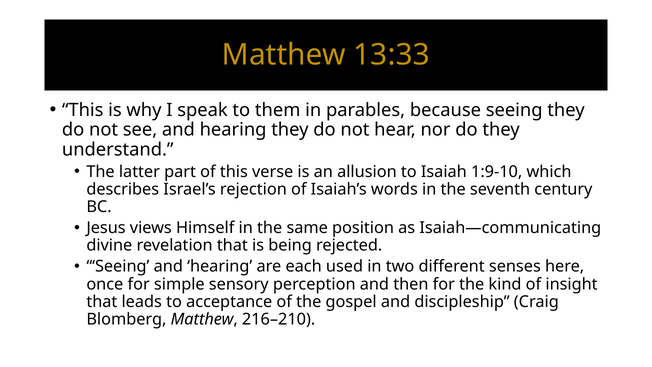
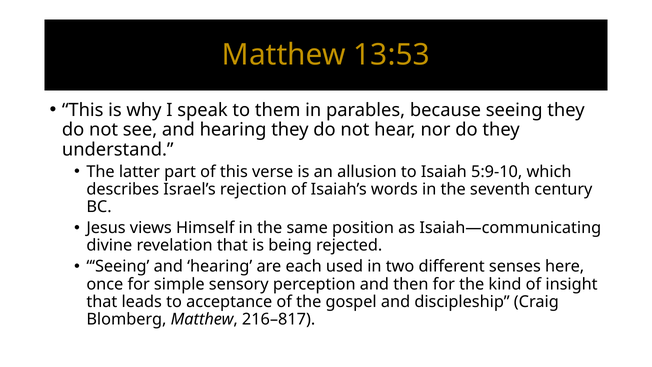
13:33: 13:33 -> 13:53
1:9-10: 1:9-10 -> 5:9-10
216–210: 216–210 -> 216–817
